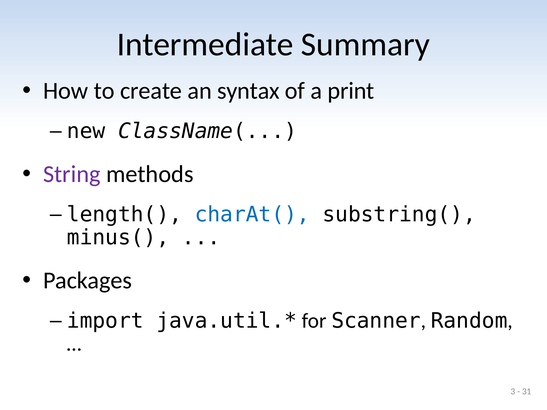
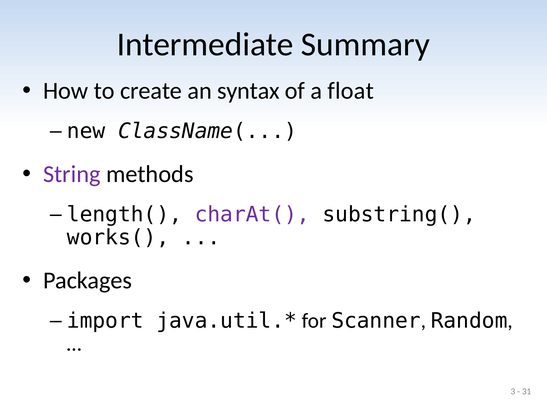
print: print -> float
charAt( colour: blue -> purple
minus(: minus( -> works(
